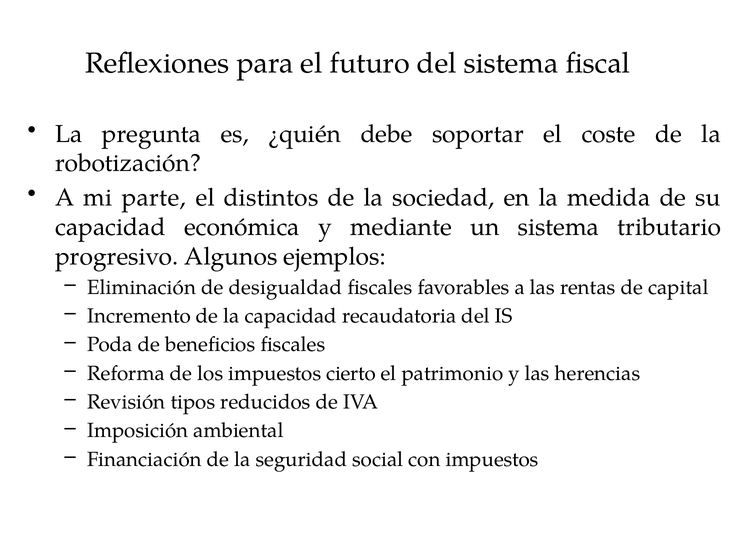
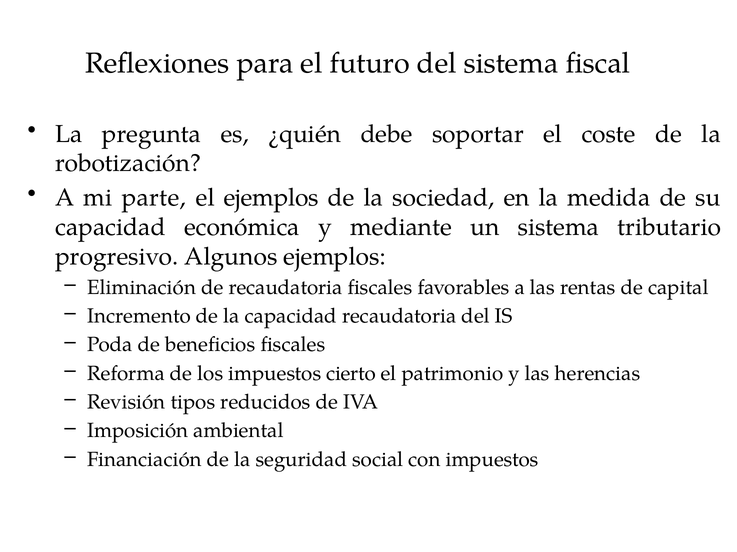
el distintos: distintos -> ejemplos
de desigualdad: desigualdad -> recaudatoria
